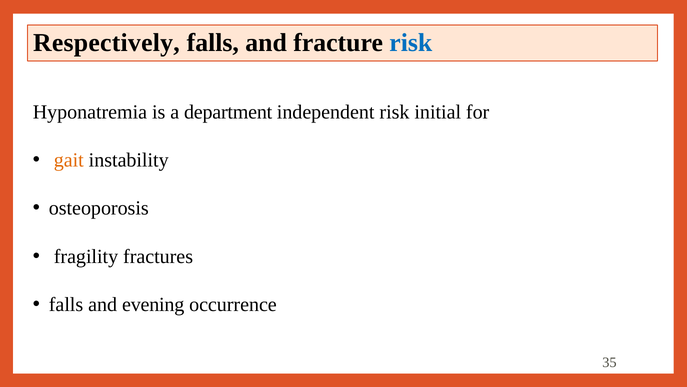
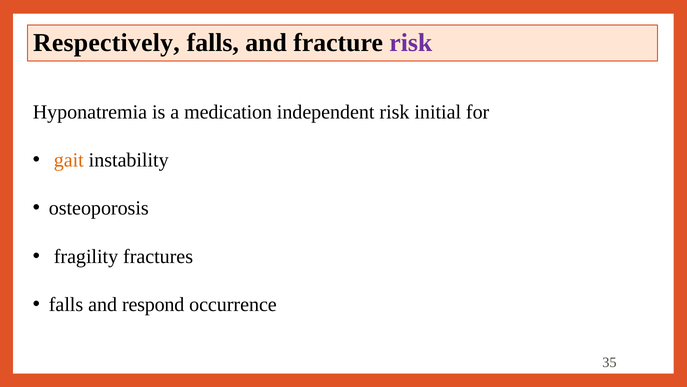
risk at (411, 43) colour: blue -> purple
department: department -> medication
evening: evening -> respond
